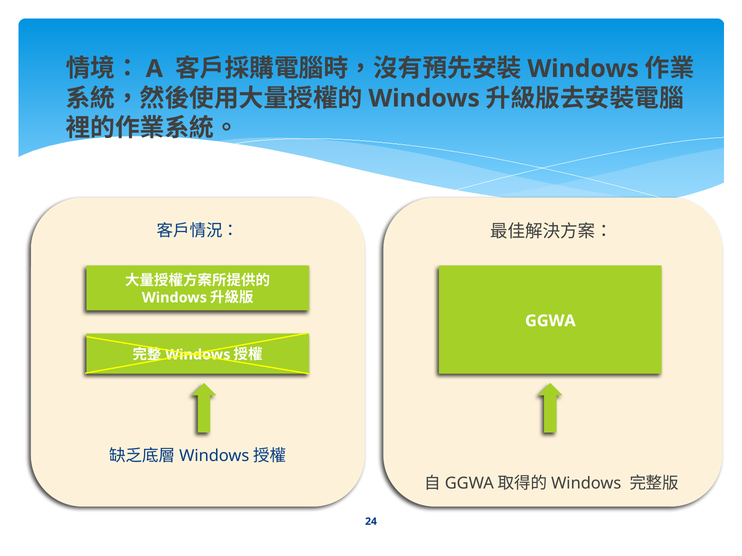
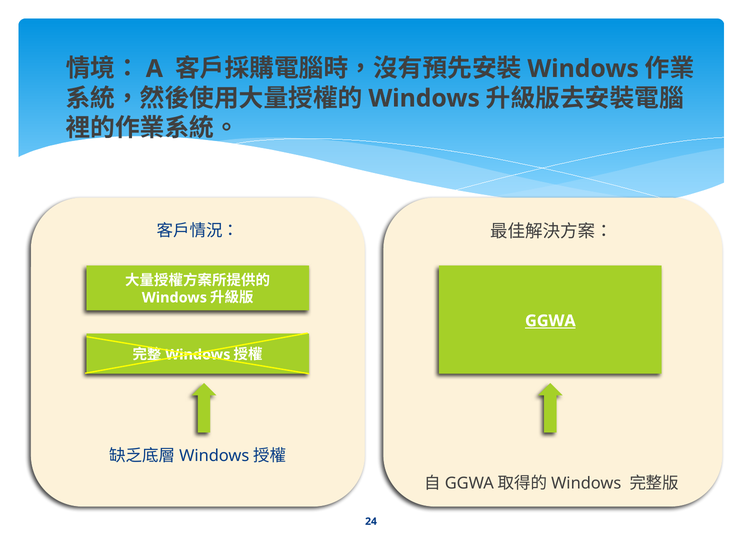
GGWA underline: none -> present
